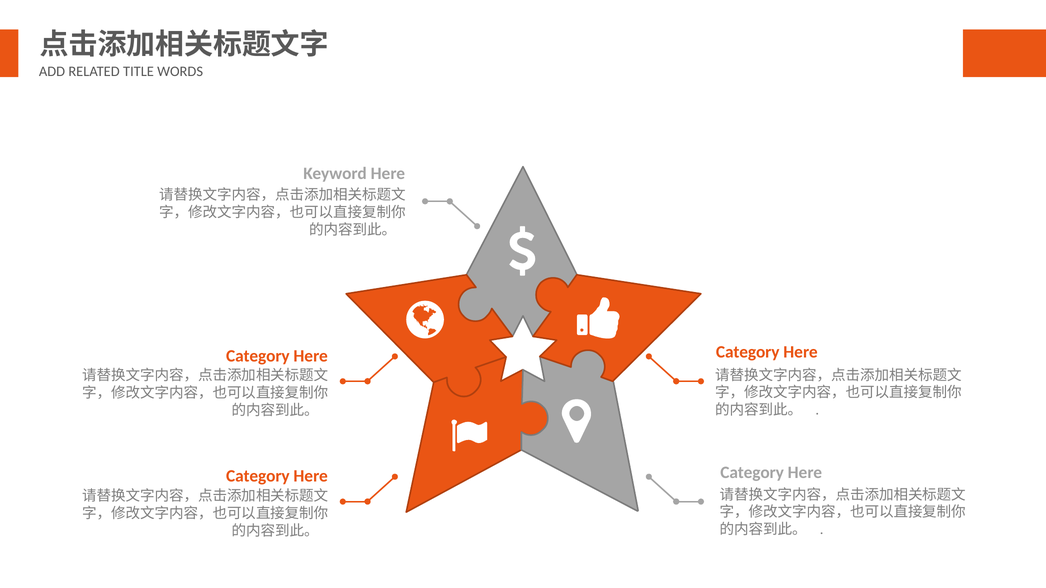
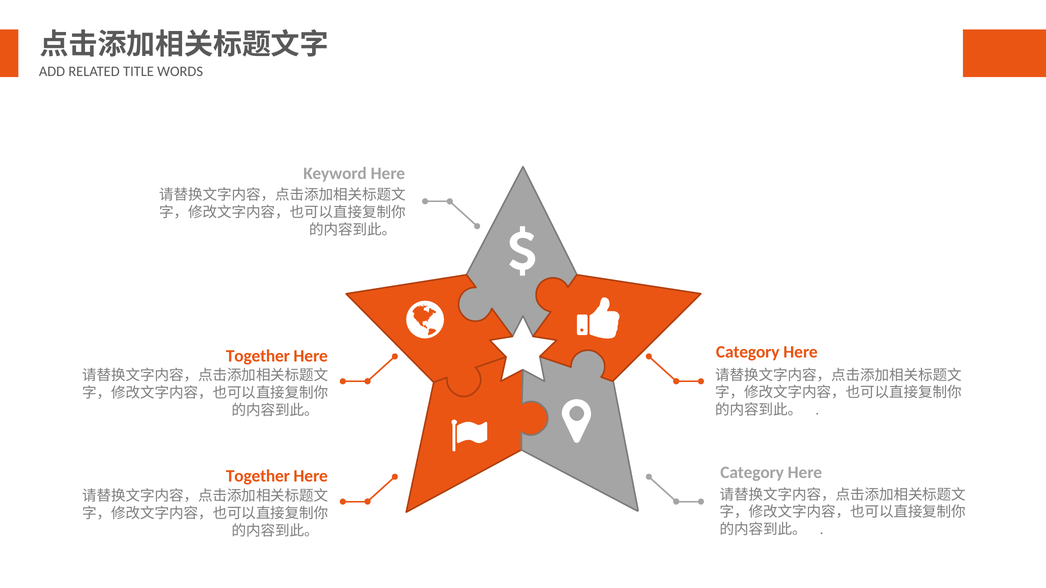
Category at (258, 356): Category -> Together
Category at (258, 476): Category -> Together
